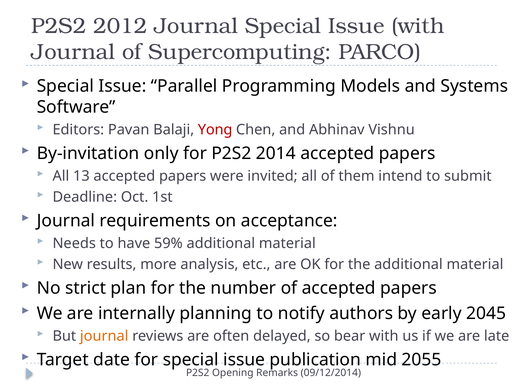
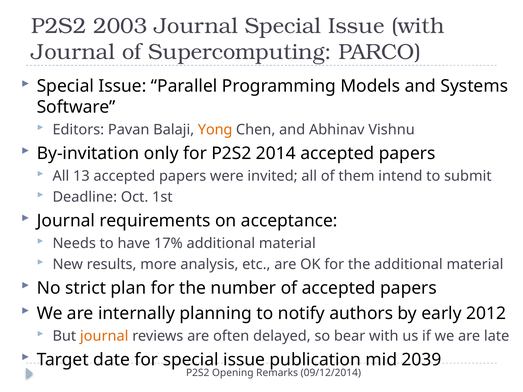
2012: 2012 -> 2003
Yong colour: red -> orange
59%: 59% -> 17%
2045: 2045 -> 2012
2055: 2055 -> 2039
